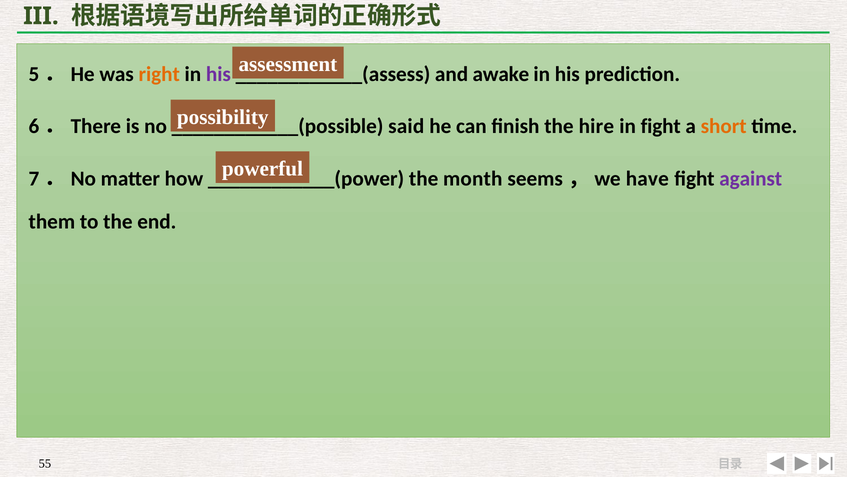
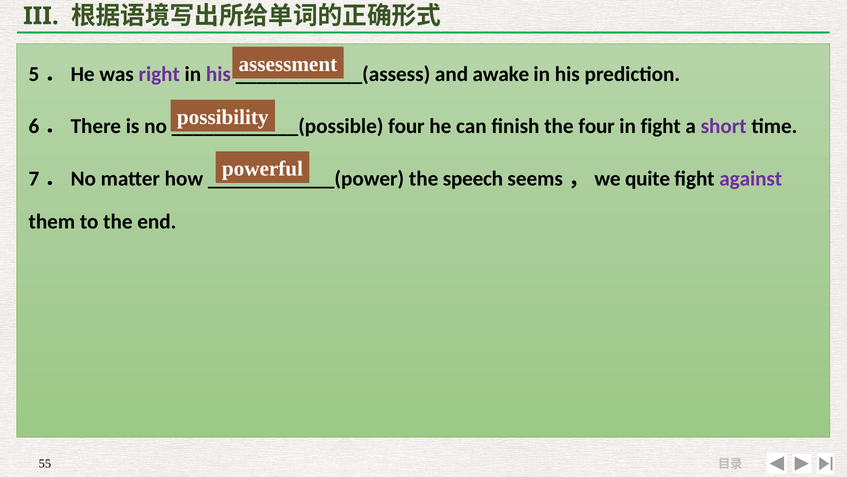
right colour: orange -> purple
said at (406, 126): said -> four
the hire: hire -> four
short colour: orange -> purple
month: month -> speech
have: have -> quite
